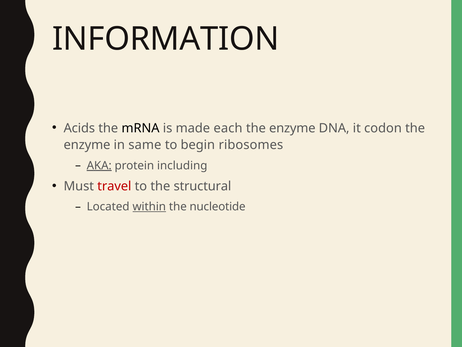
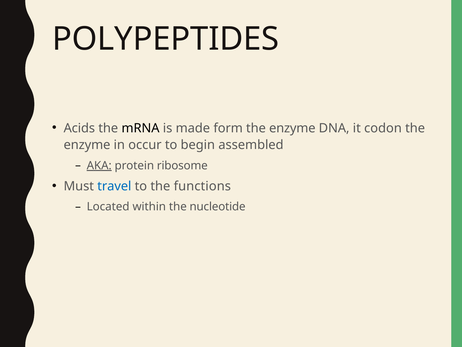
INFORMATION: INFORMATION -> POLYPEPTIDES
each: each -> form
same: same -> occur
ribosomes: ribosomes -> assembled
including: including -> ribosome
travel colour: red -> blue
structural: structural -> functions
within underline: present -> none
